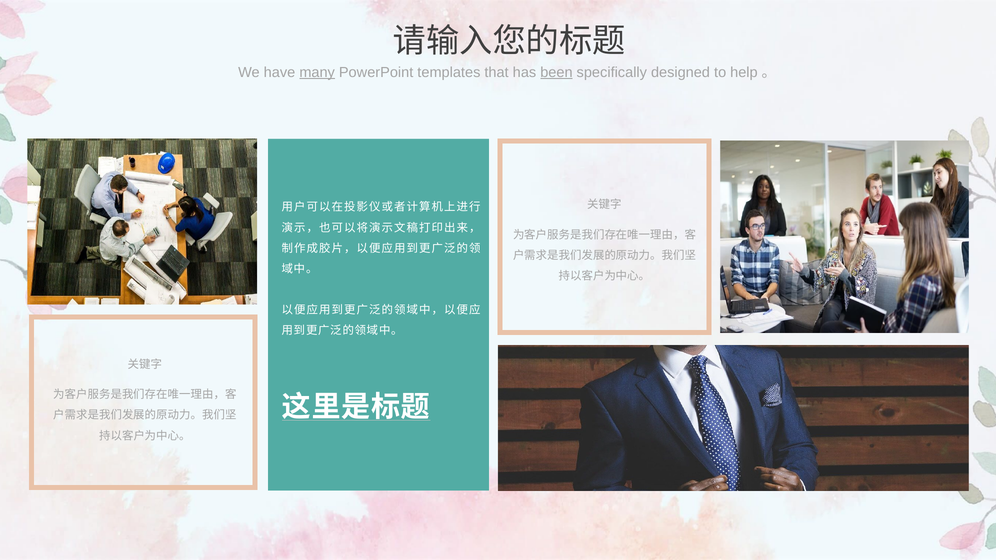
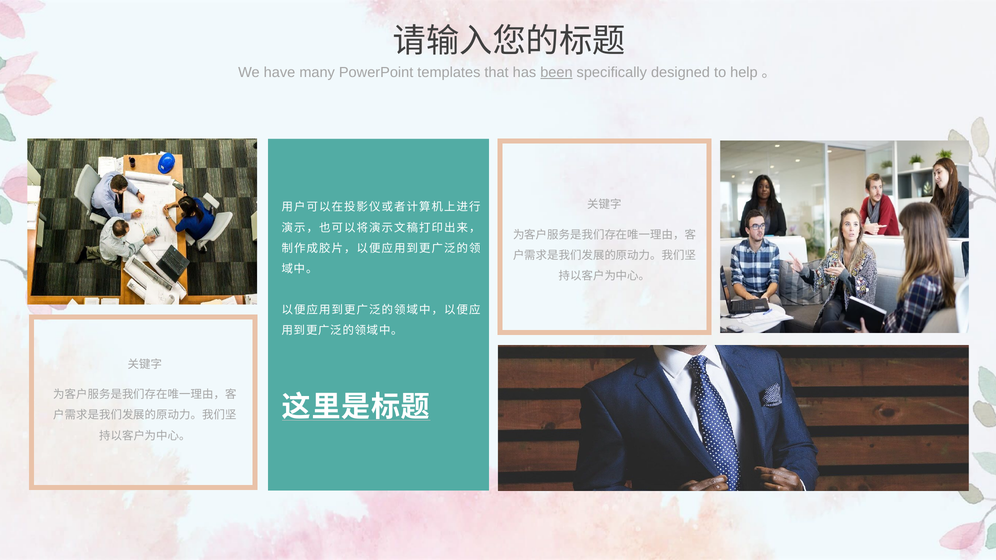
many underline: present -> none
